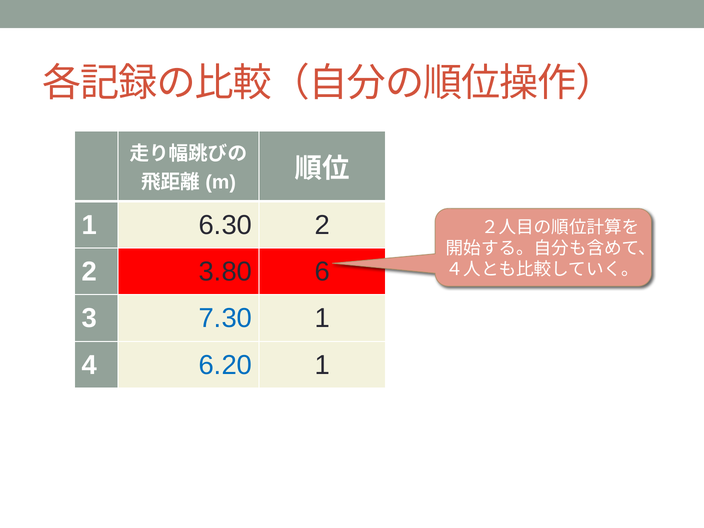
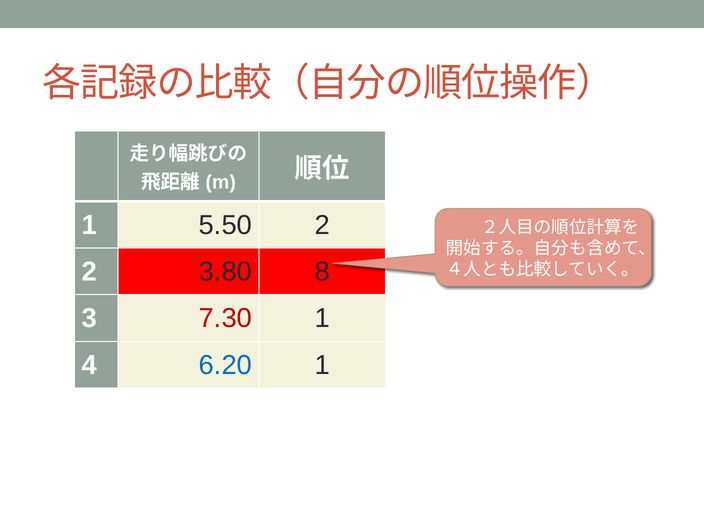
6.30: 6.30 -> 5.50
6: 6 -> 8
7.30 colour: blue -> red
